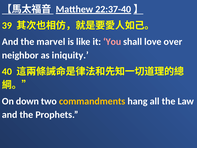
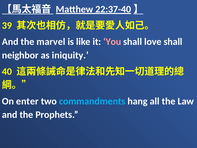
love over: over -> shall
down: down -> enter
commandments colour: yellow -> light blue
